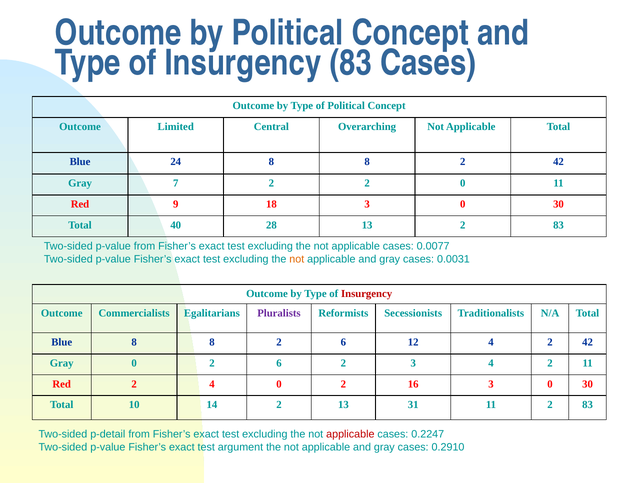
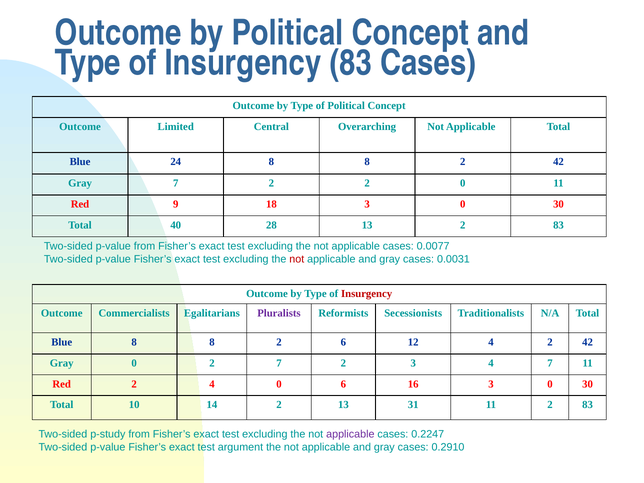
not at (297, 259) colour: orange -> red
0 2 6: 6 -> 7
3 4 2: 2 -> 7
4 0 2: 2 -> 6
p-detail: p-detail -> p-study
applicable at (350, 434) colour: red -> purple
